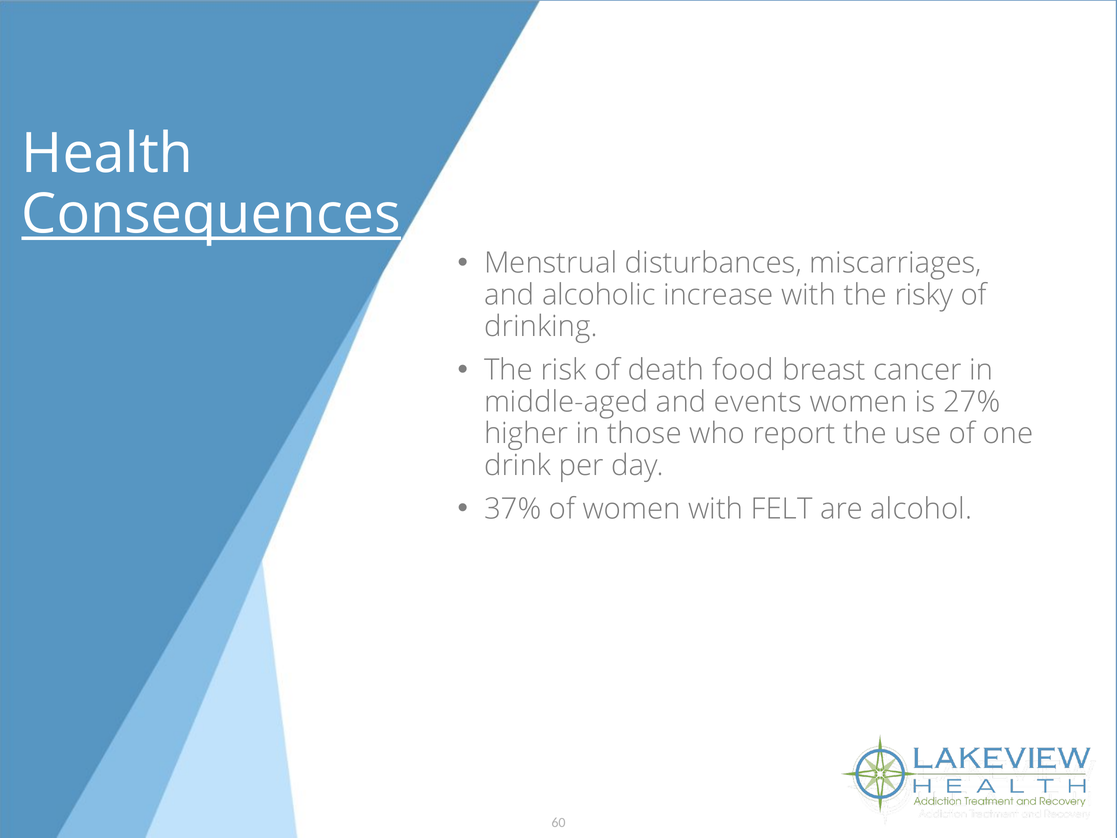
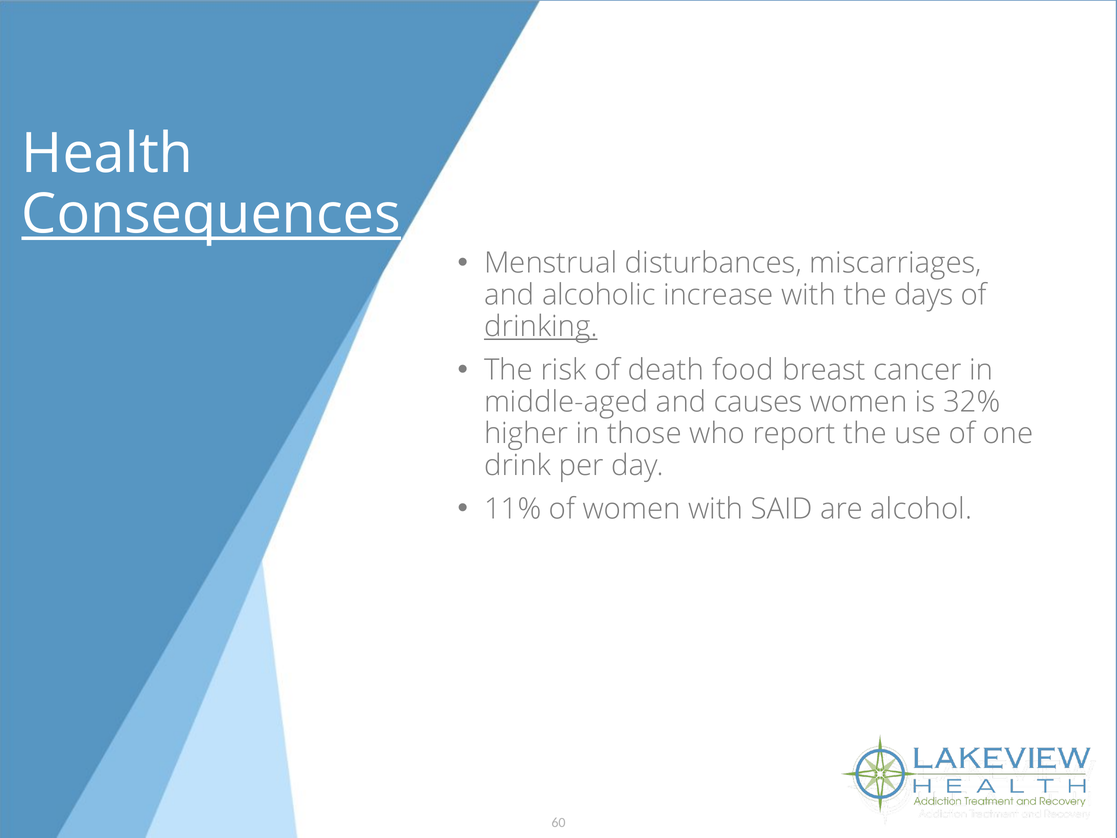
risky: risky -> days
drinking underline: none -> present
events: events -> causes
27%: 27% -> 32%
37%: 37% -> 11%
FELT: FELT -> SAID
